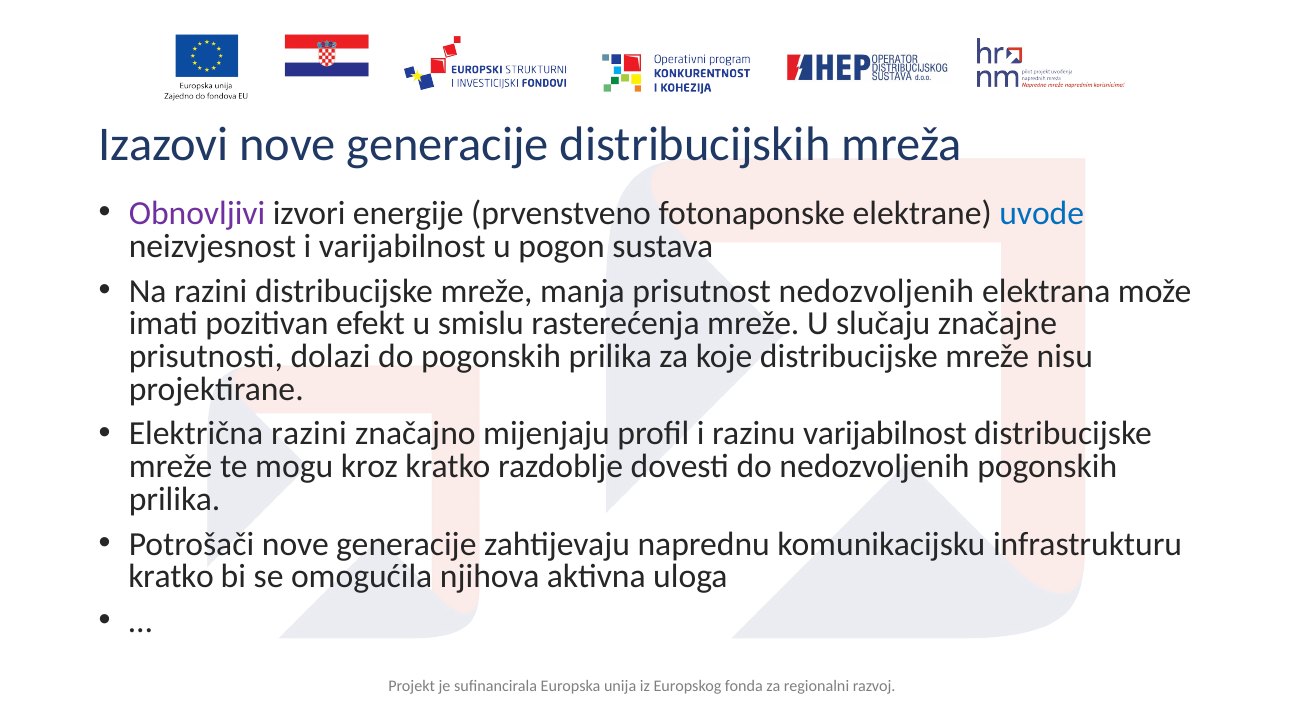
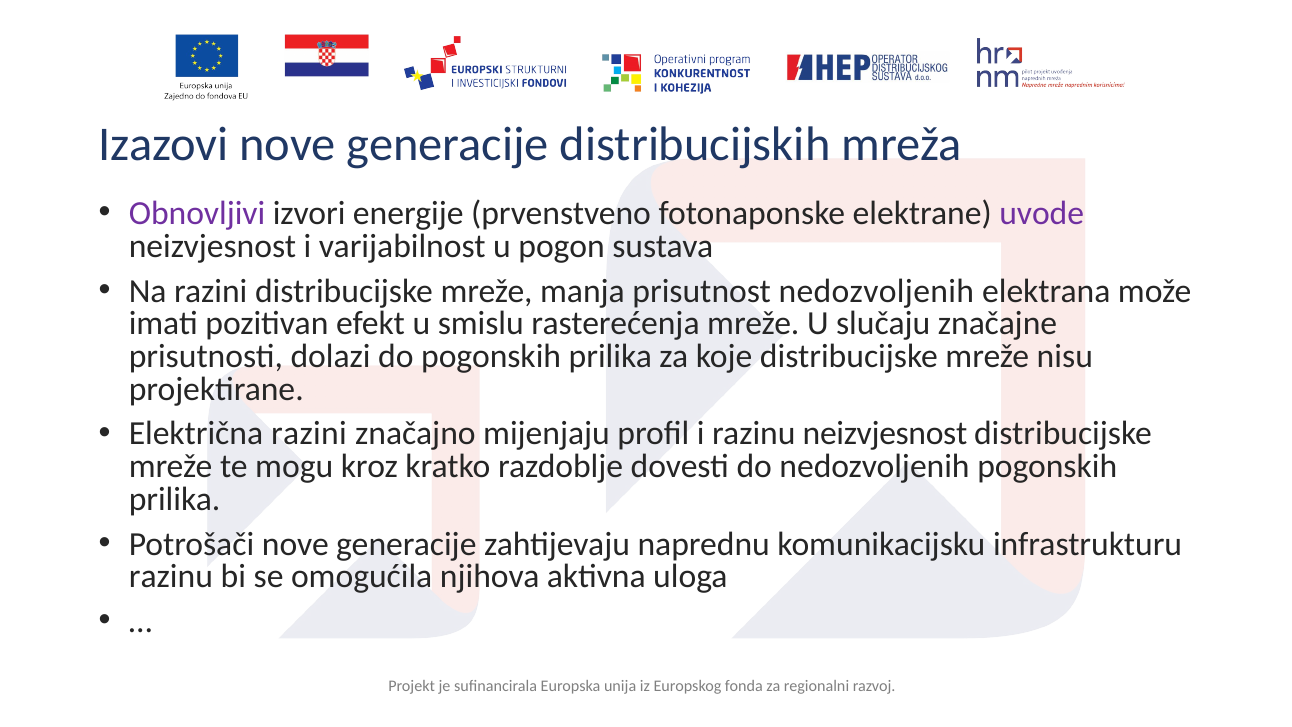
uvode colour: blue -> purple
razinu varijabilnost: varijabilnost -> neizvjesnost
kratko at (171, 577): kratko -> razinu
